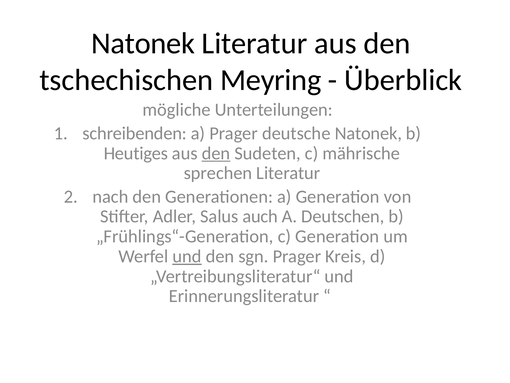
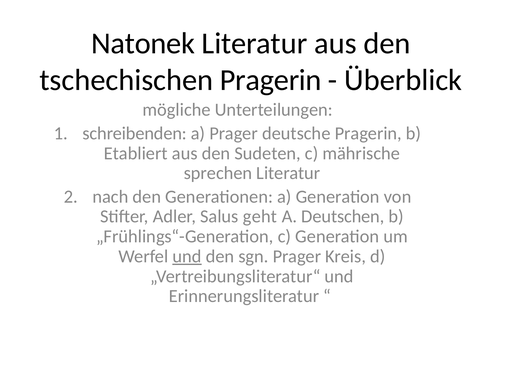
tschechischen Meyring: Meyring -> Pragerin
deutsche Natonek: Natonek -> Pragerin
Heutiges: Heutiges -> Etabliert
den at (216, 153) underline: present -> none
auch: auch -> geht
